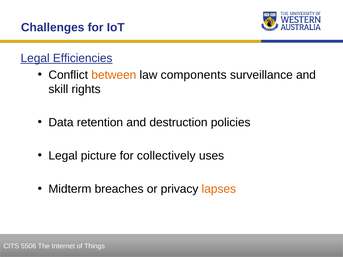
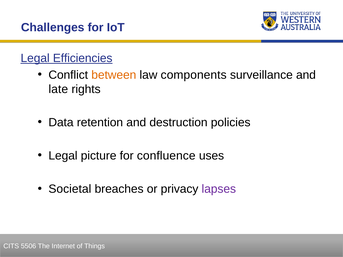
skill: skill -> late
collectively: collectively -> confluence
Midterm: Midterm -> Societal
lapses colour: orange -> purple
